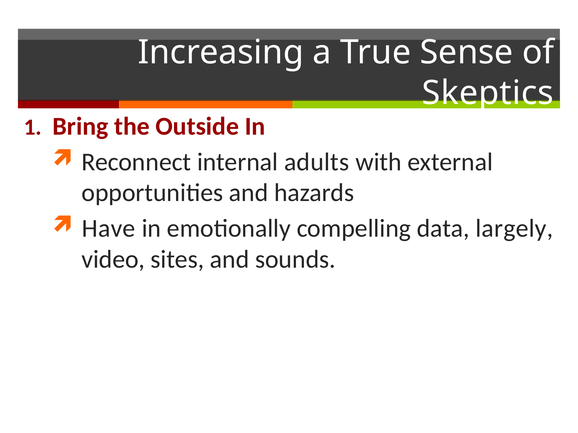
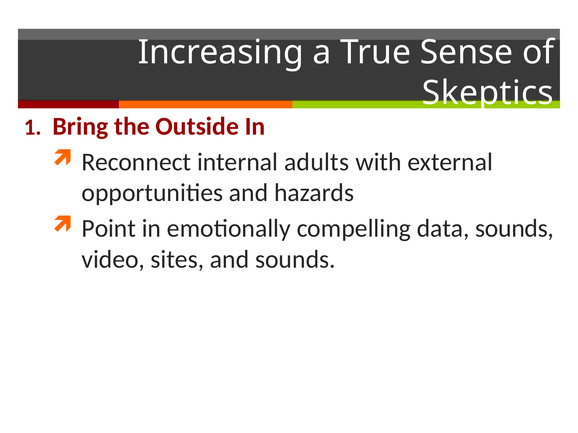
Have: Have -> Point
data largely: largely -> sounds
